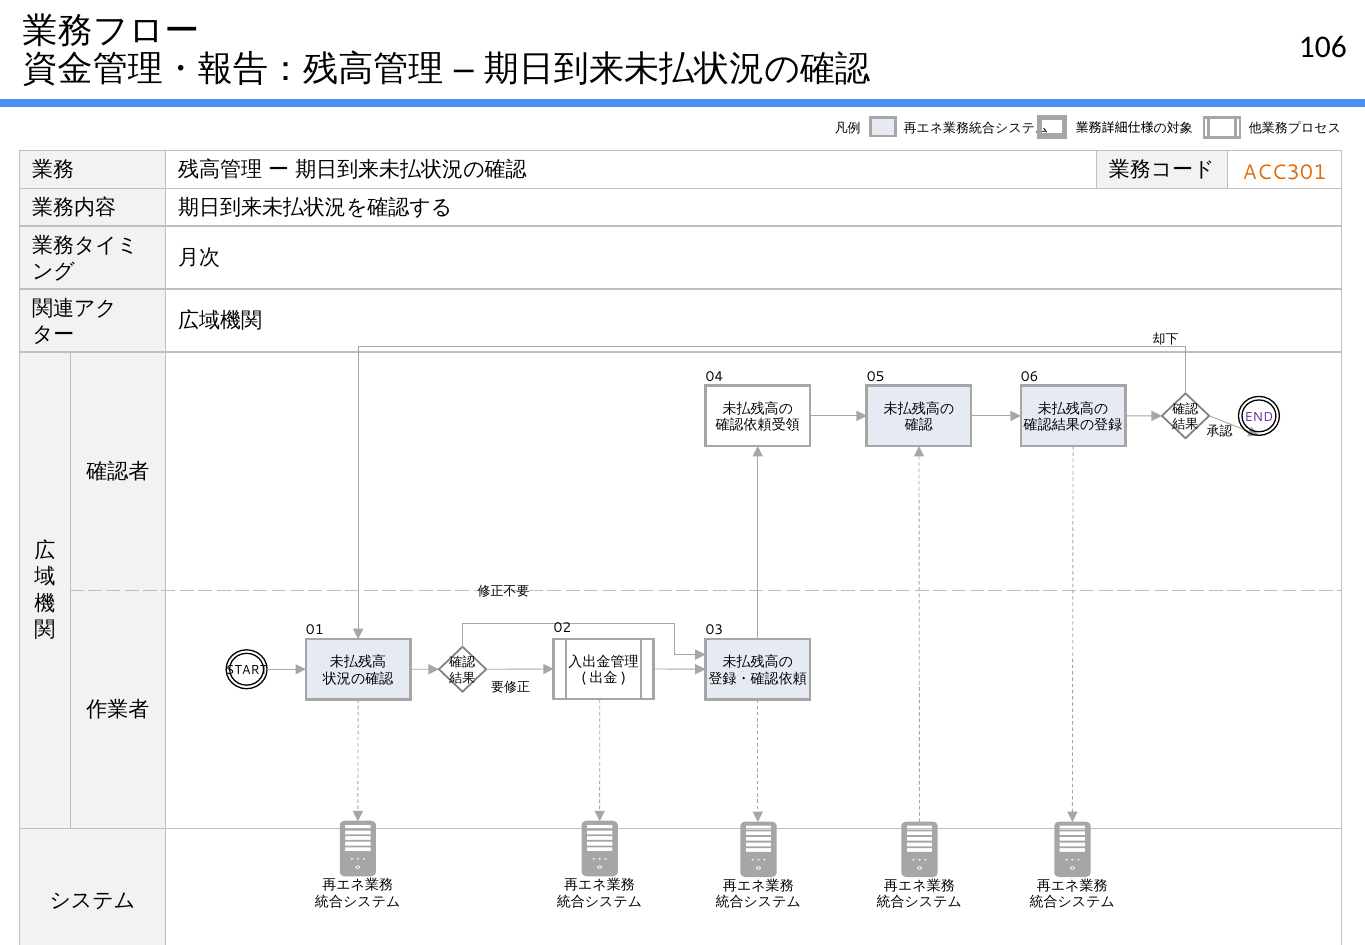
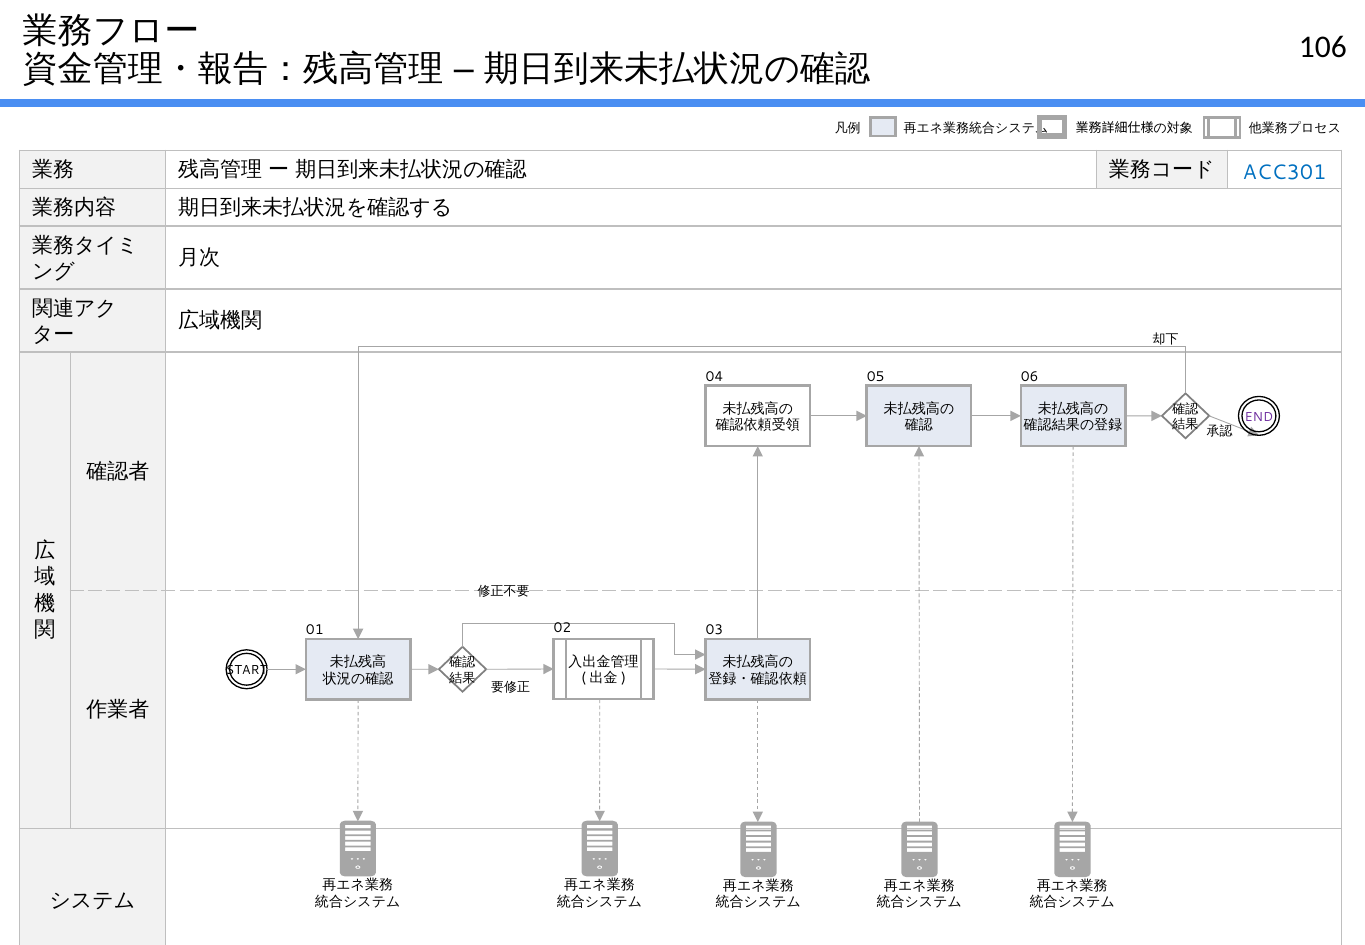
ACC301 colour: orange -> blue
